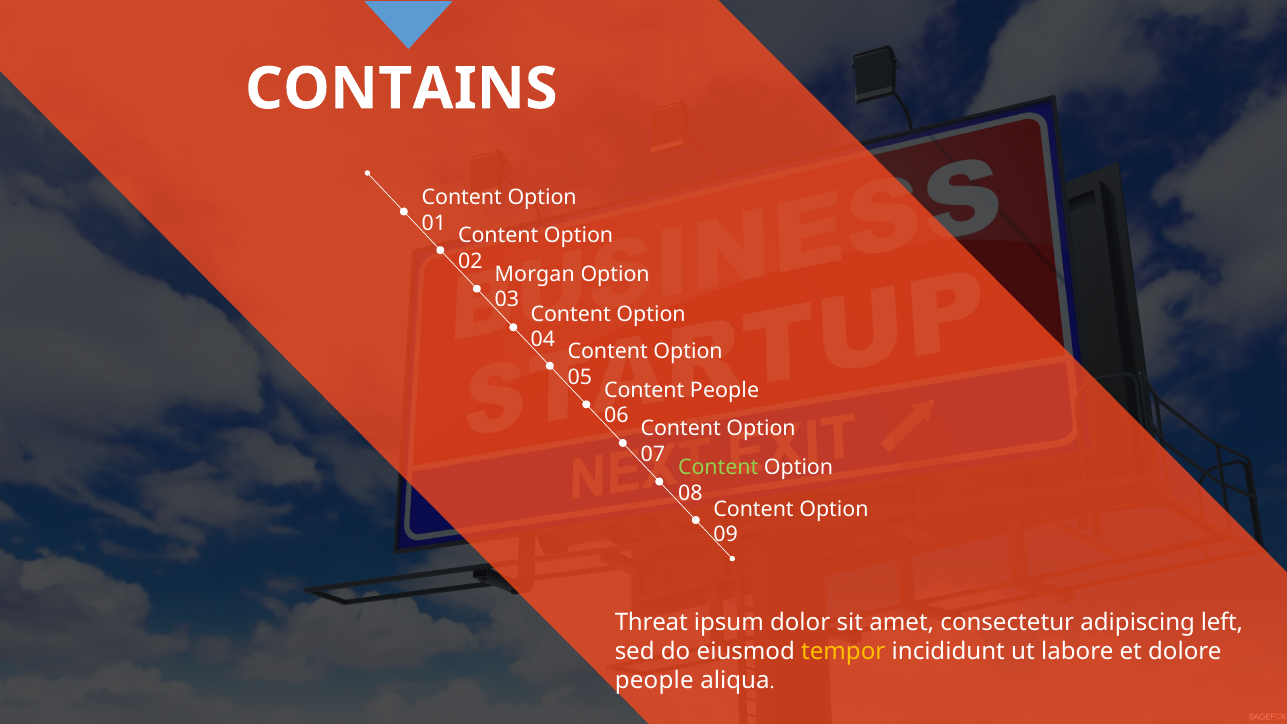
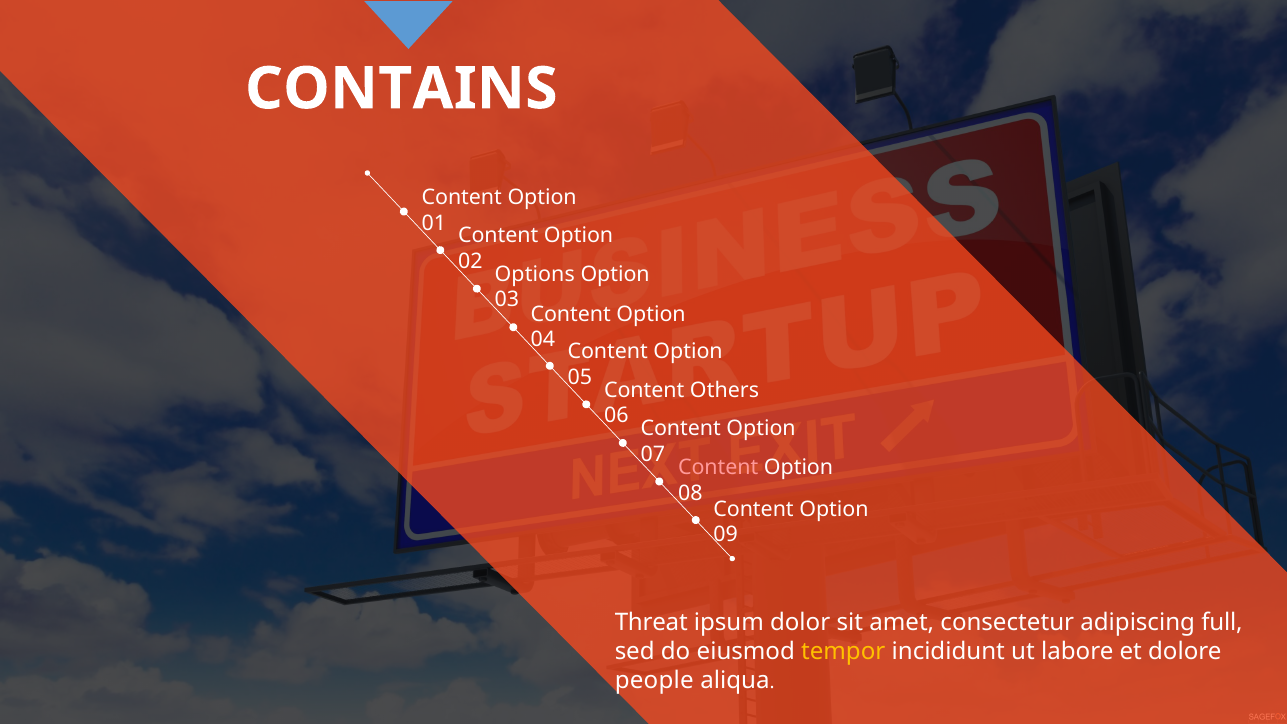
Morgan: Morgan -> Options
Content People: People -> Others
Content at (718, 467) colour: light green -> pink
left: left -> full
